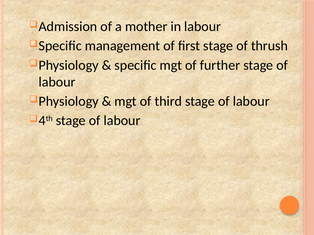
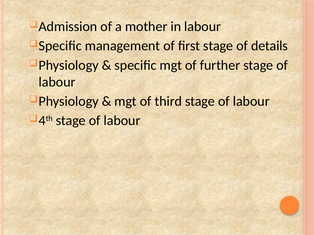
thrush: thrush -> details
